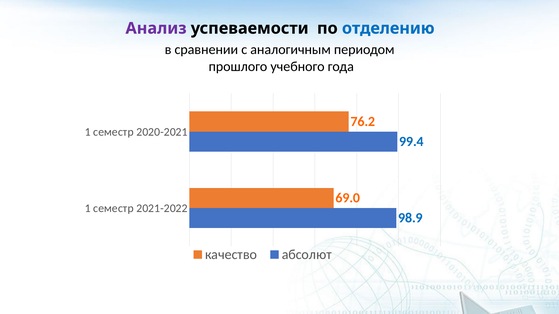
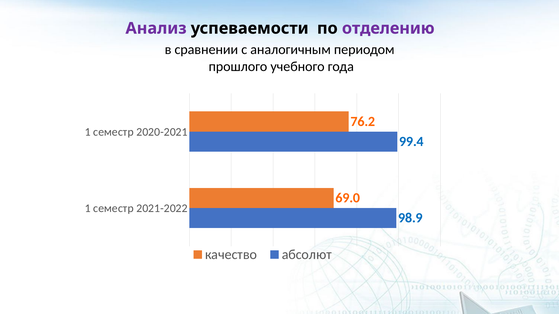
отделению colour: blue -> purple
